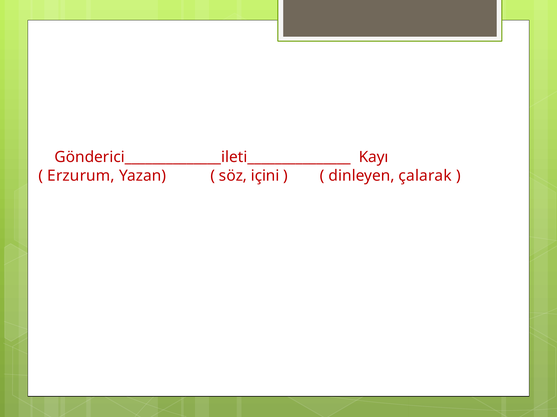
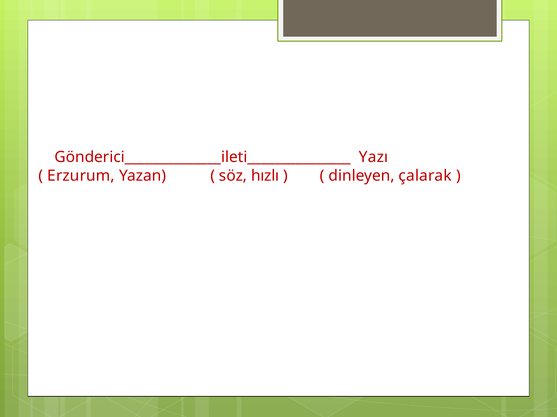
Kayı: Kayı -> Yazı
içini: içini -> hızlı
